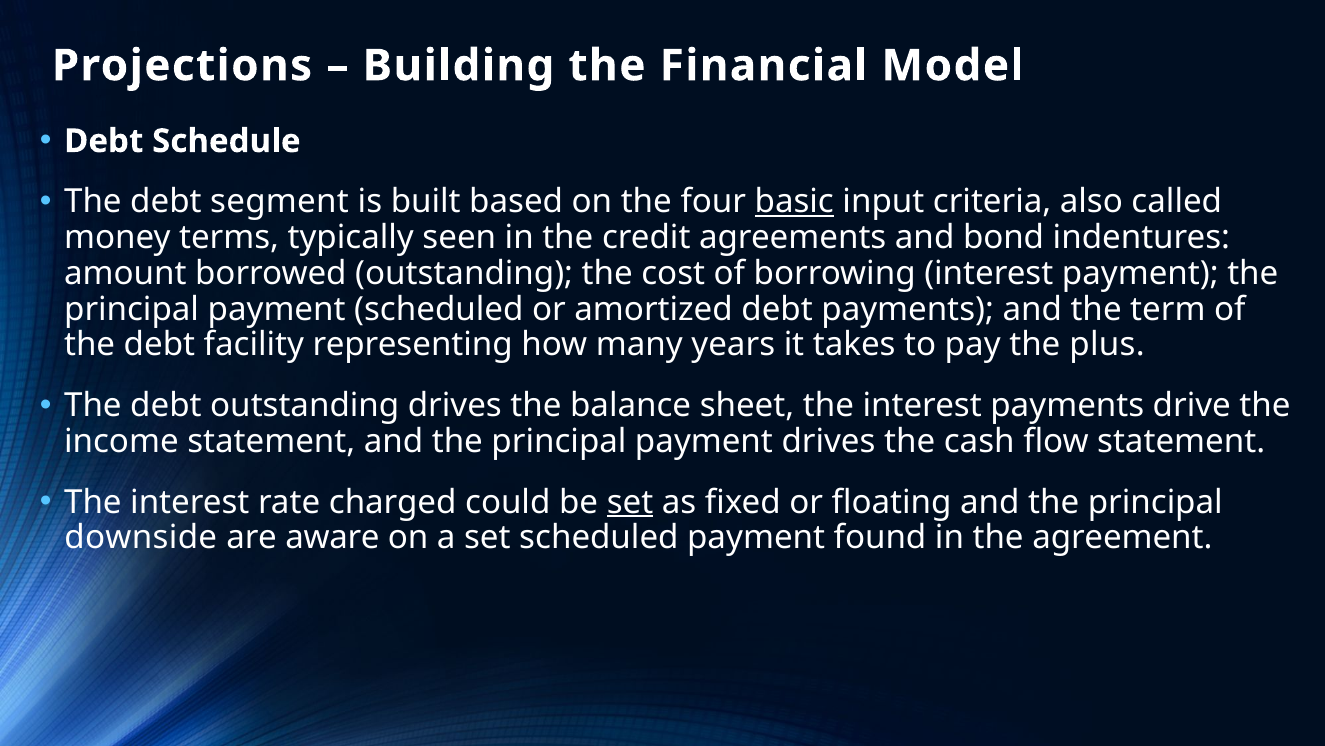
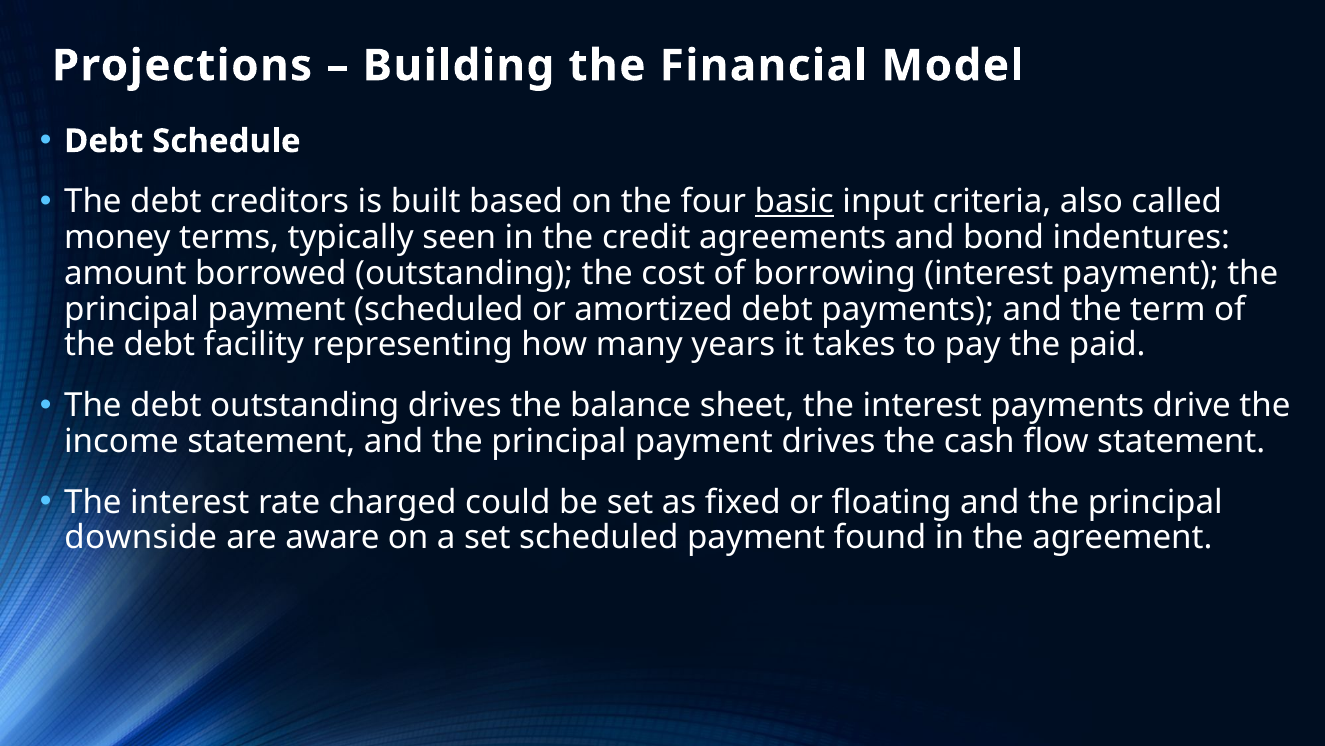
segment: segment -> creditors
plus: plus -> paid
set at (630, 502) underline: present -> none
